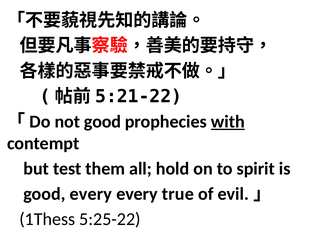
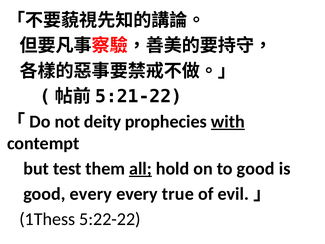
not good: good -> deity
all underline: none -> present
to spirit: spirit -> good
5:25-22: 5:25-22 -> 5:22-22
